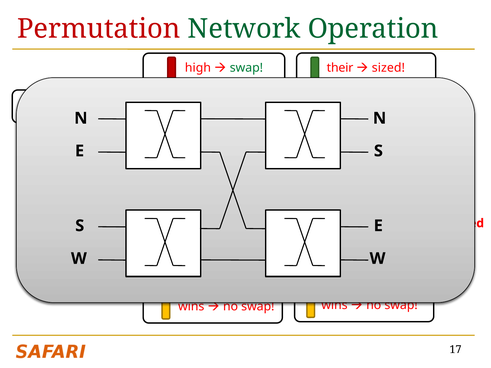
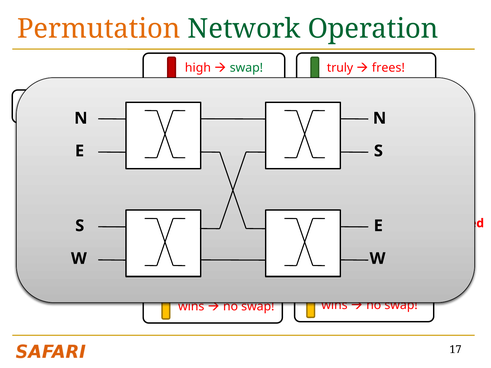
Permutation colour: red -> orange
their: their -> truly
sized: sized -> frees
